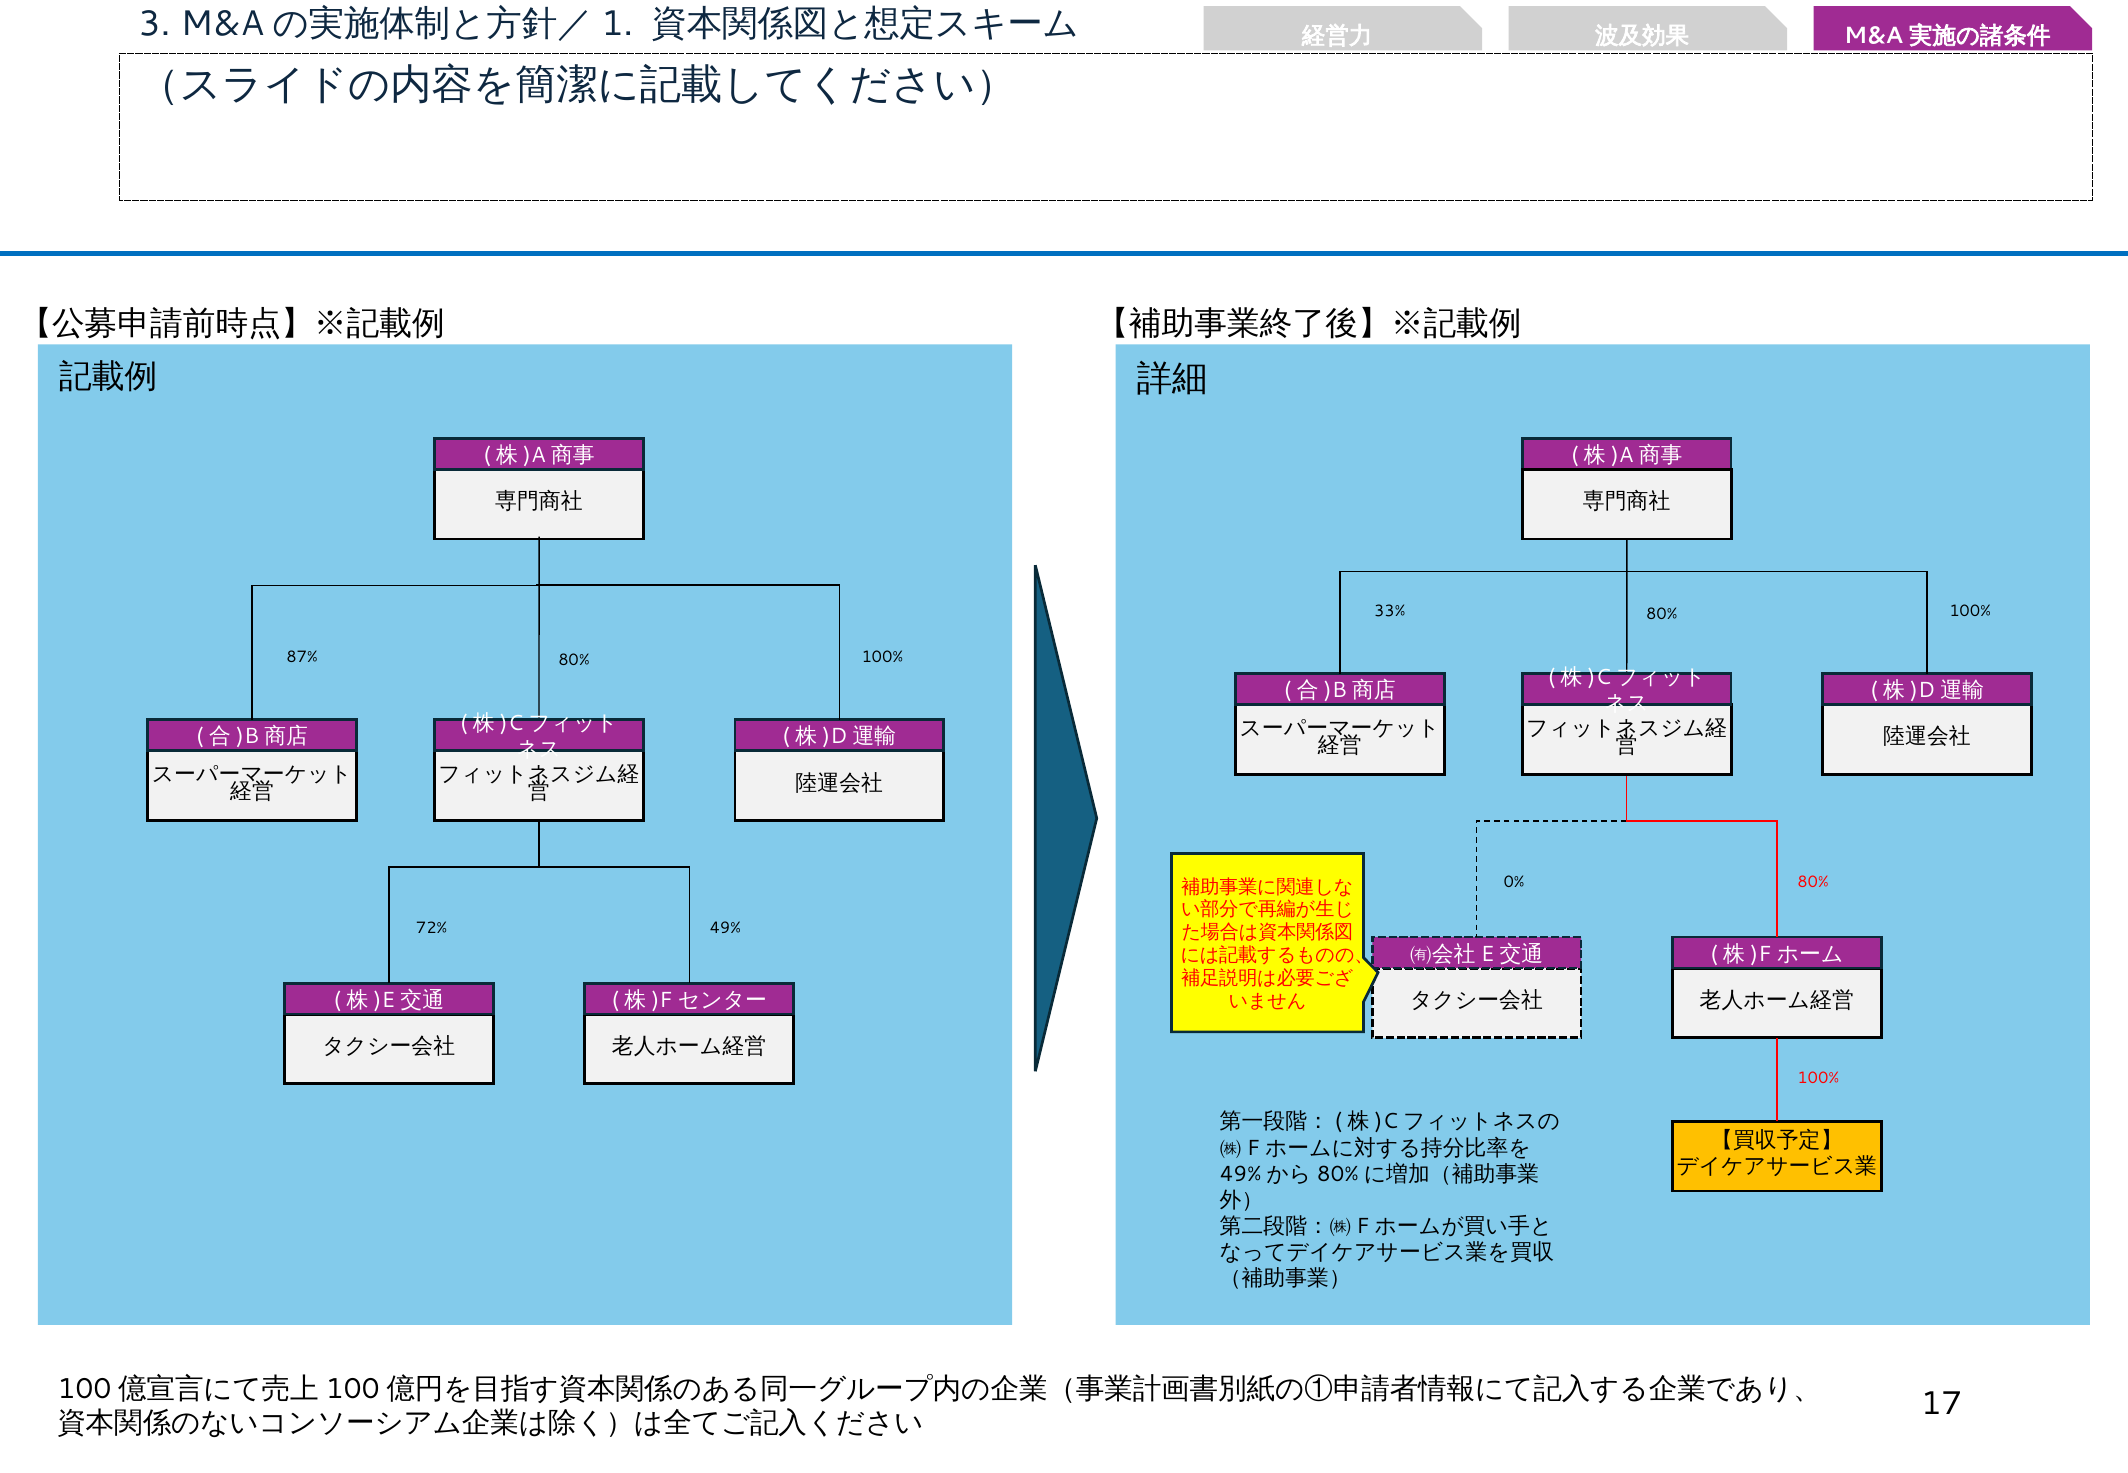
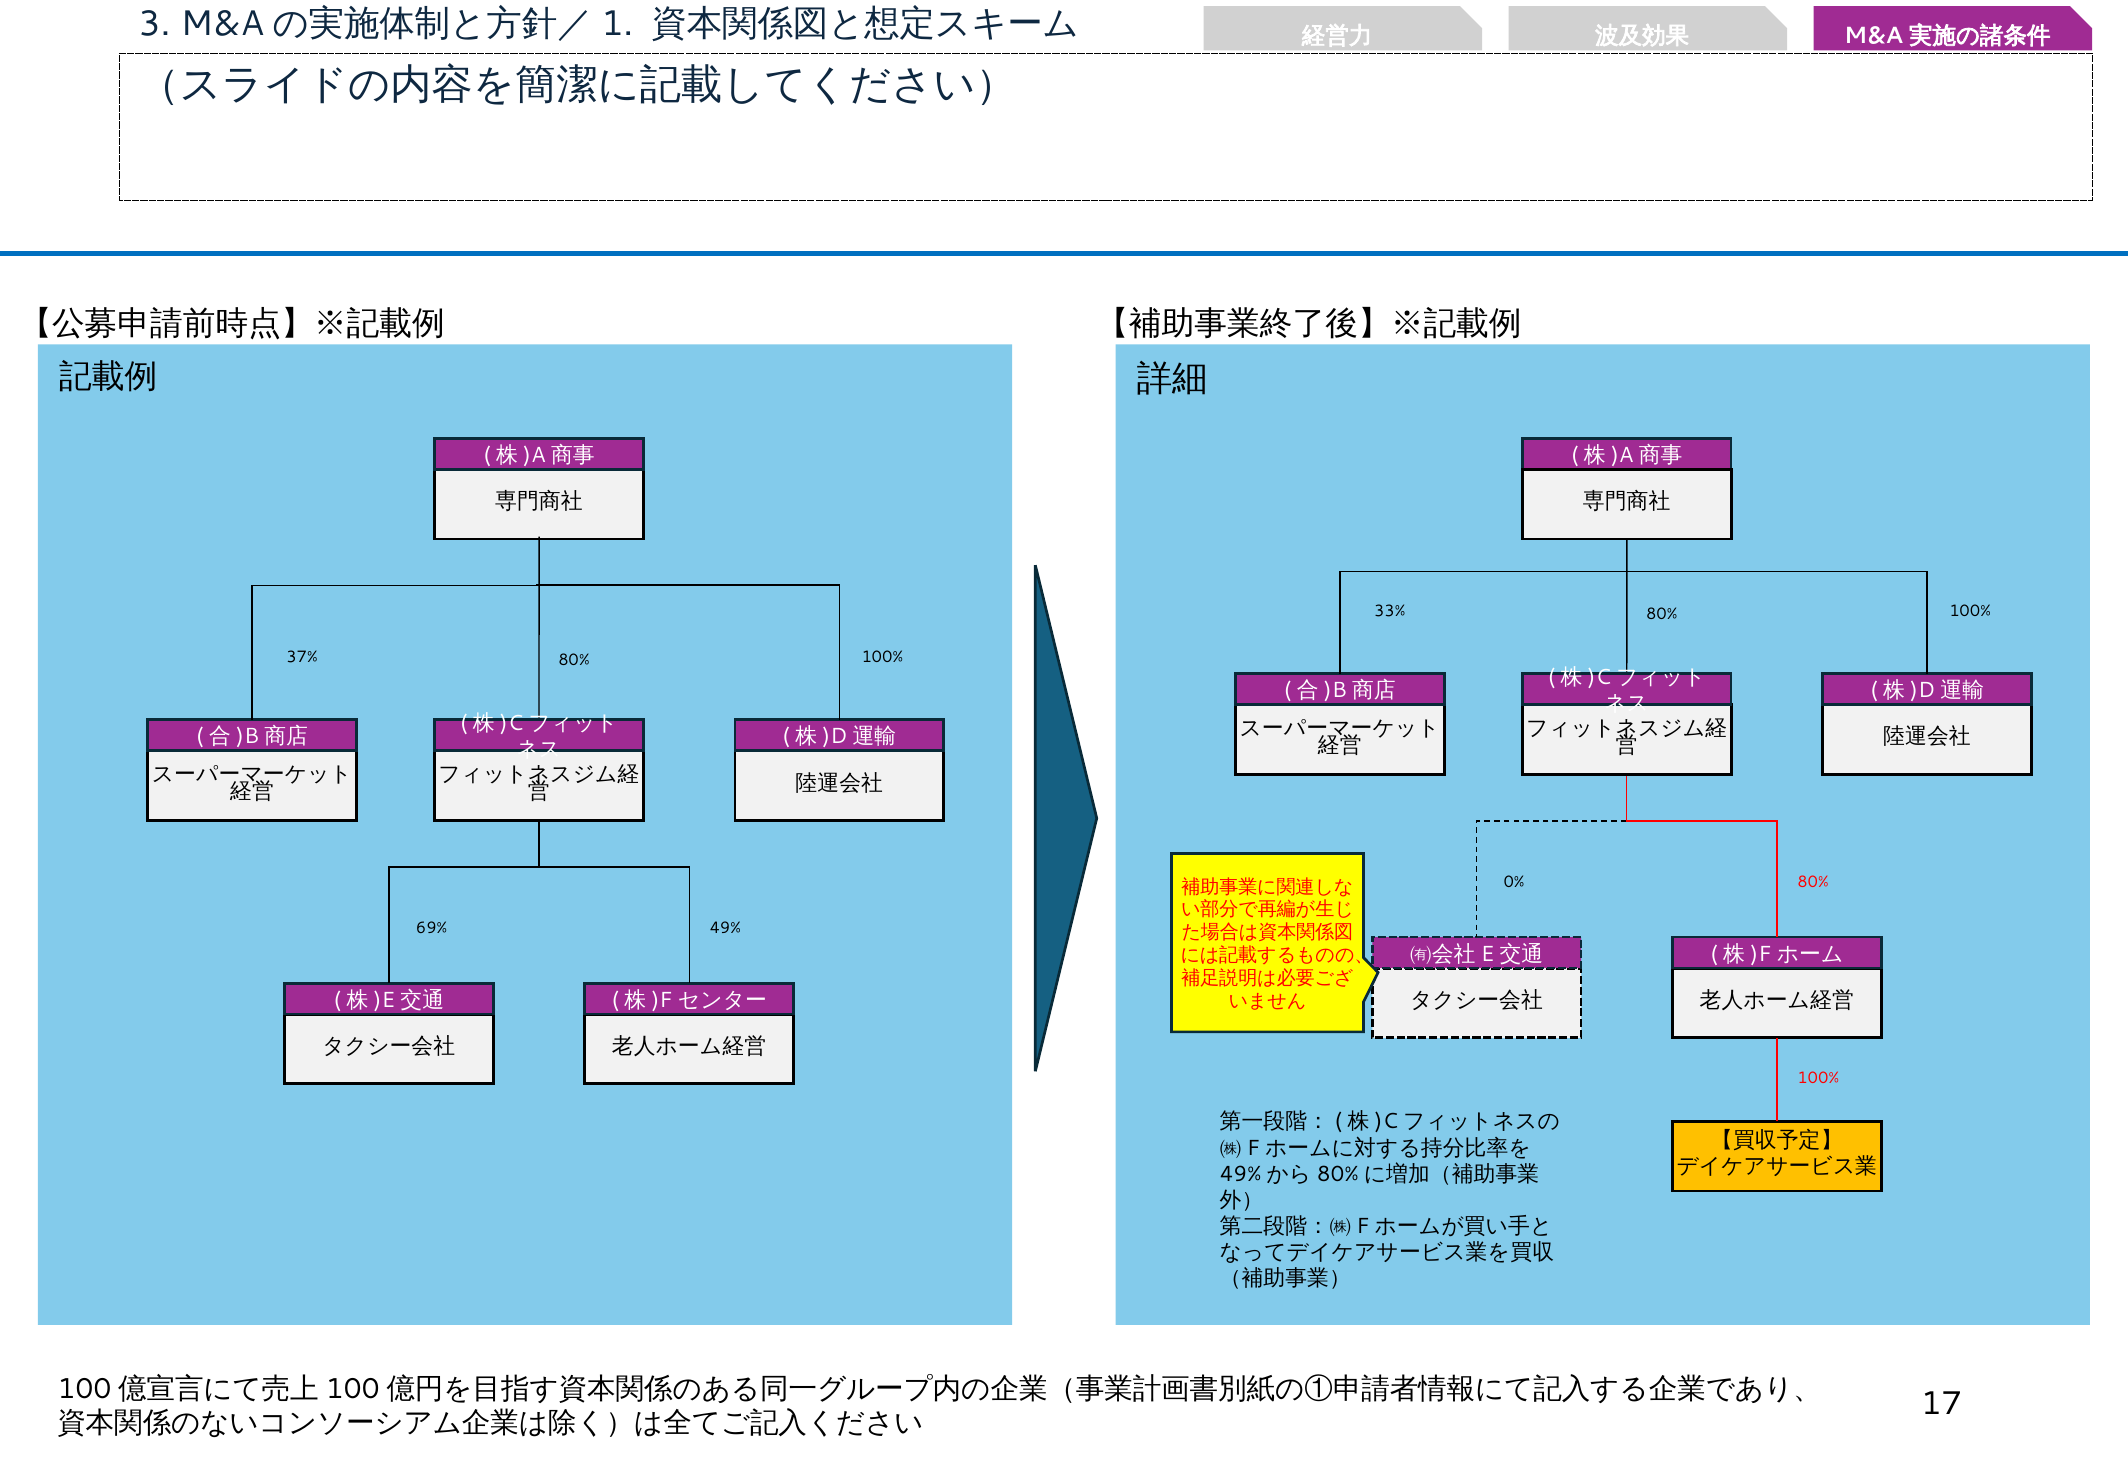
87%: 87% -> 37%
72%: 72% -> 69%
